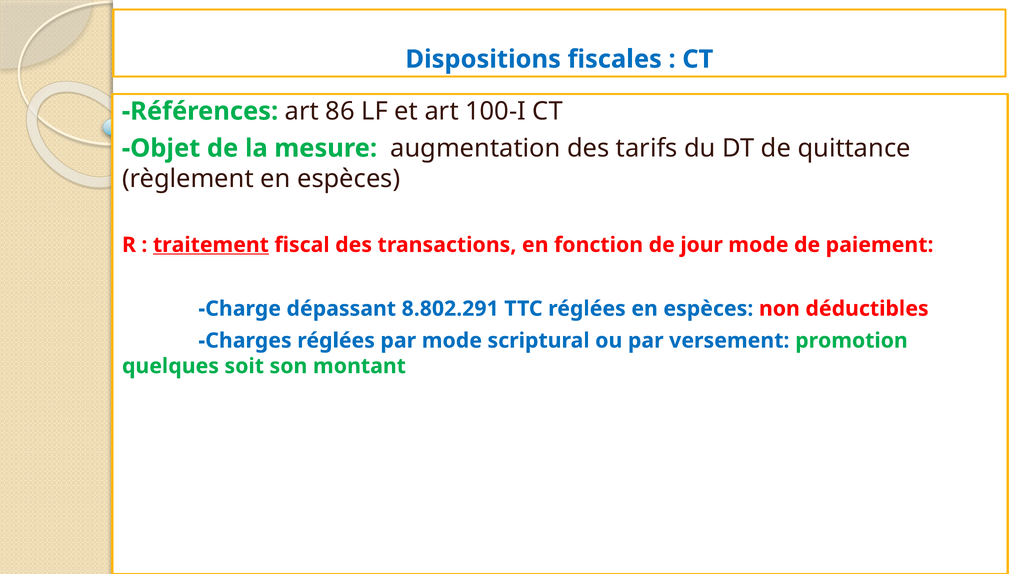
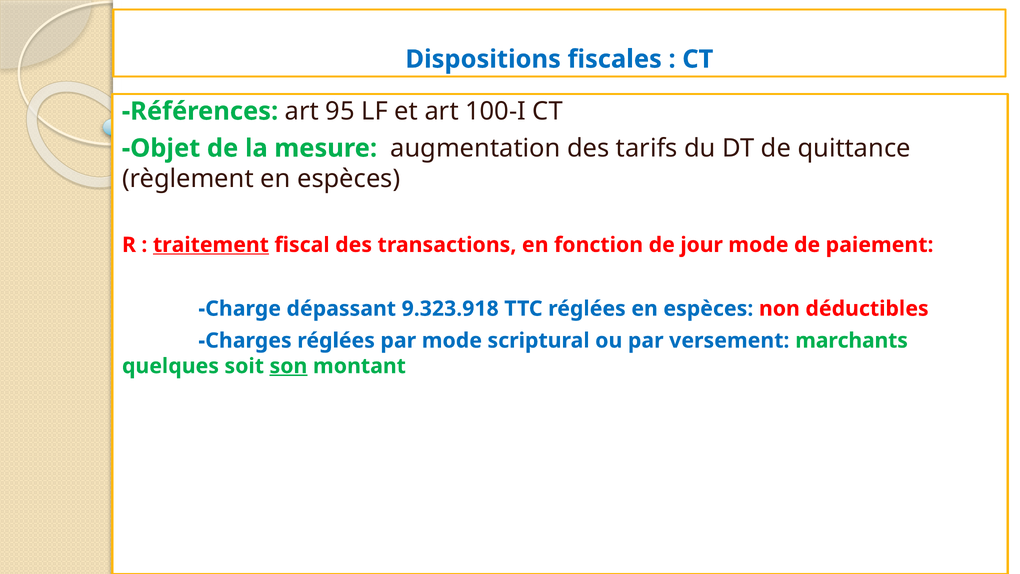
86: 86 -> 95
8.802.291: 8.802.291 -> 9.323.918
promotion: promotion -> marchants
son underline: none -> present
